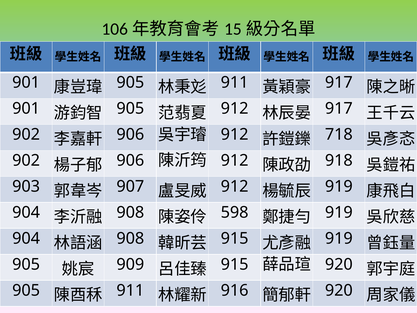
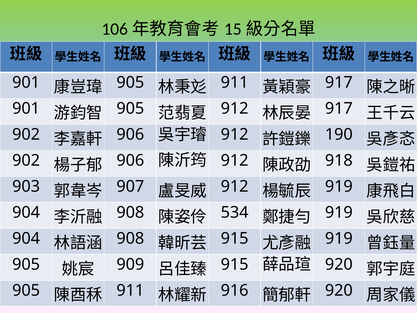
718: 718 -> 190
598: 598 -> 534
